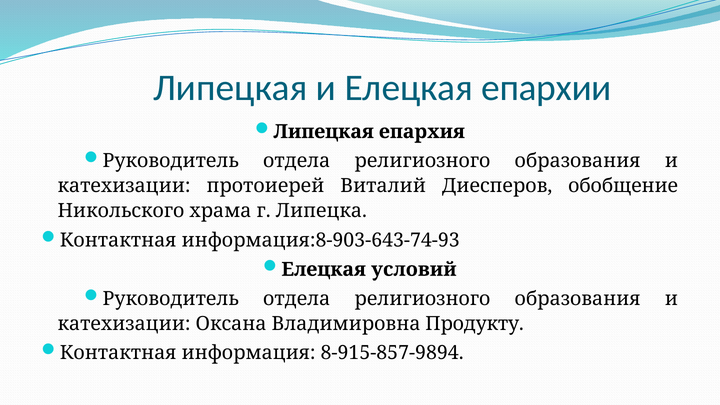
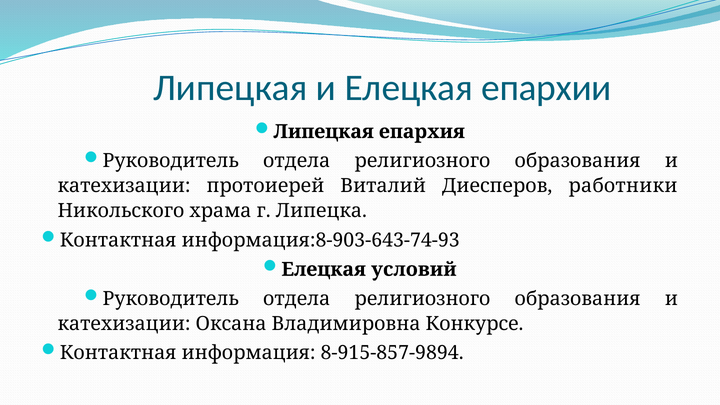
обобщение: обобщение -> работники
Продукту: Продукту -> Конкурсе
